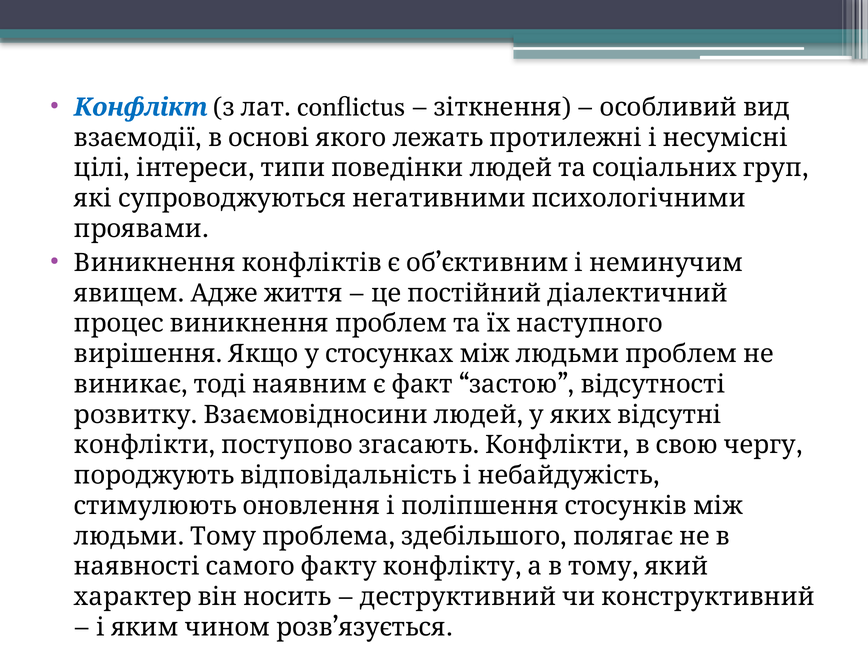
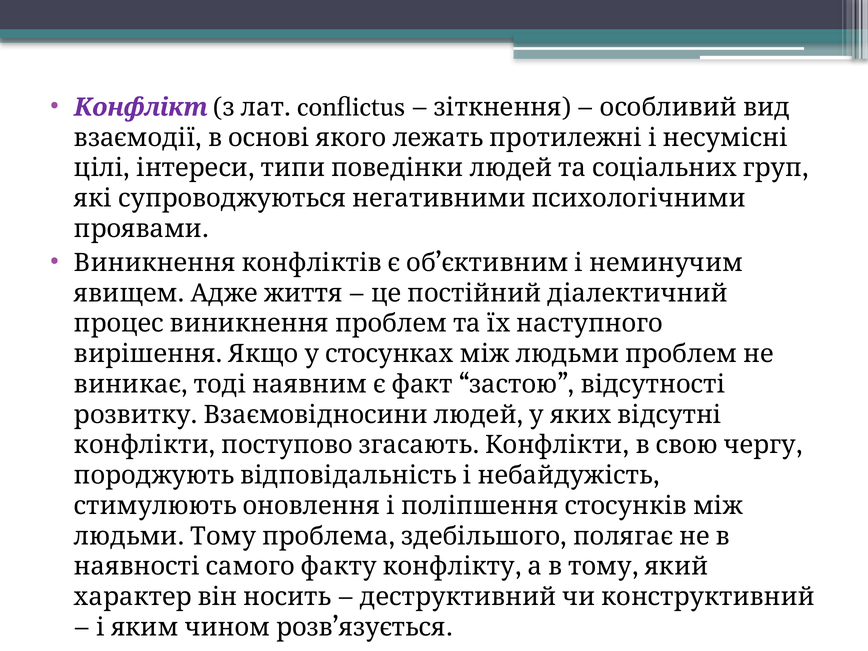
Конфлікт colour: blue -> purple
